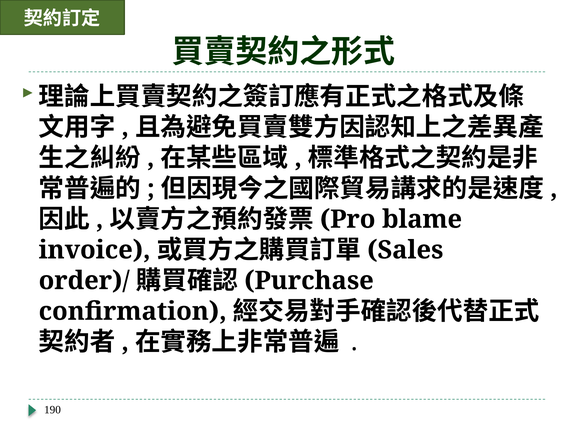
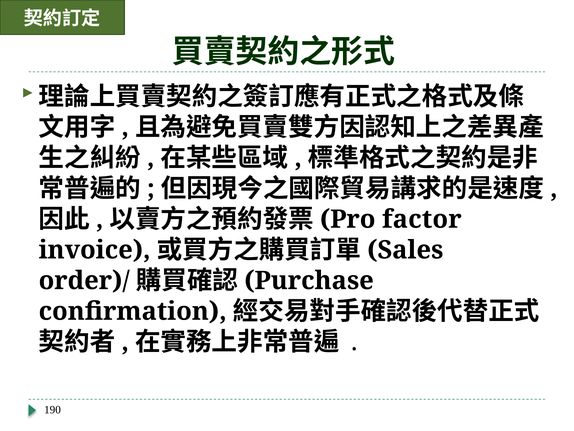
blame: blame -> factor
